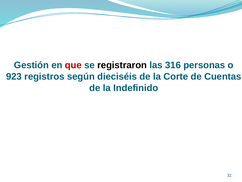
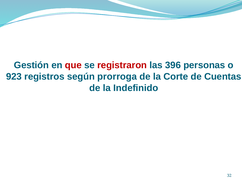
registraron colour: black -> red
316: 316 -> 396
dieciséis: dieciséis -> prorroga
